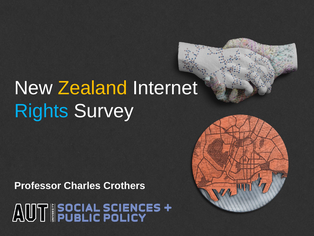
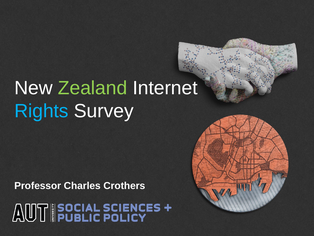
Zealand colour: yellow -> light green
